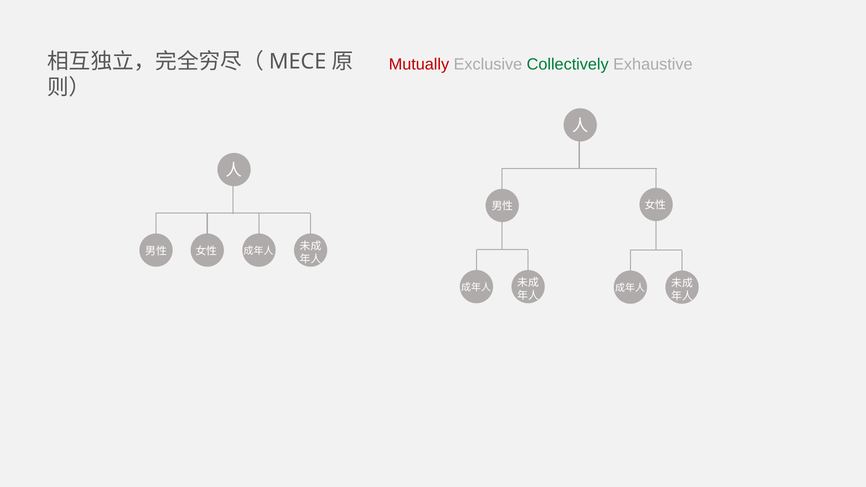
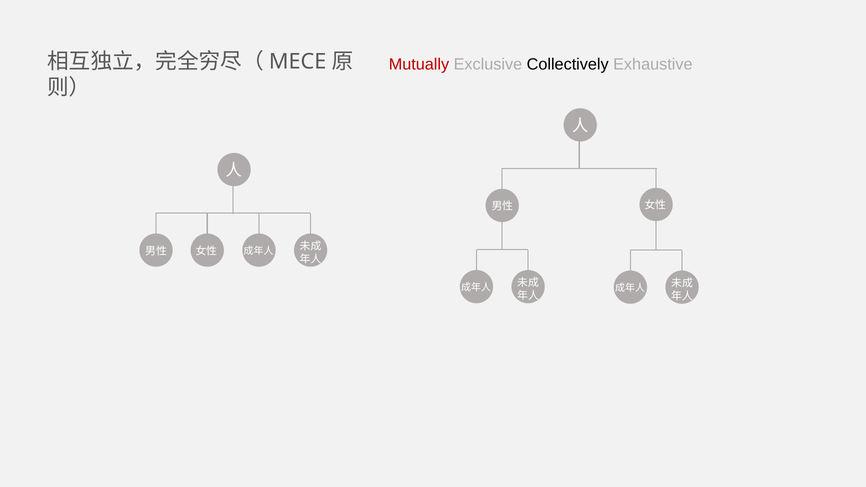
Collectively colour: green -> black
